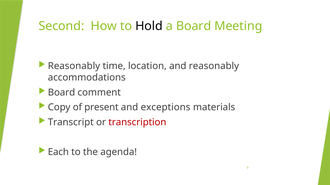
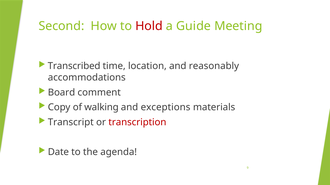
Hold colour: black -> red
a Board: Board -> Guide
Reasonably at (74, 66): Reasonably -> Transcribed
present: present -> walking
Each: Each -> Date
